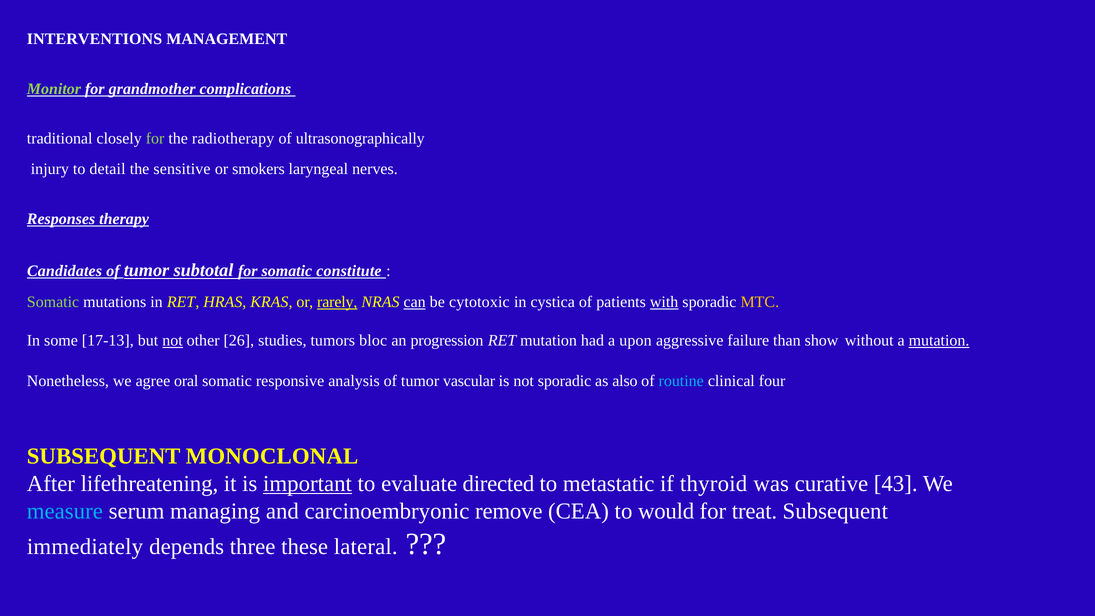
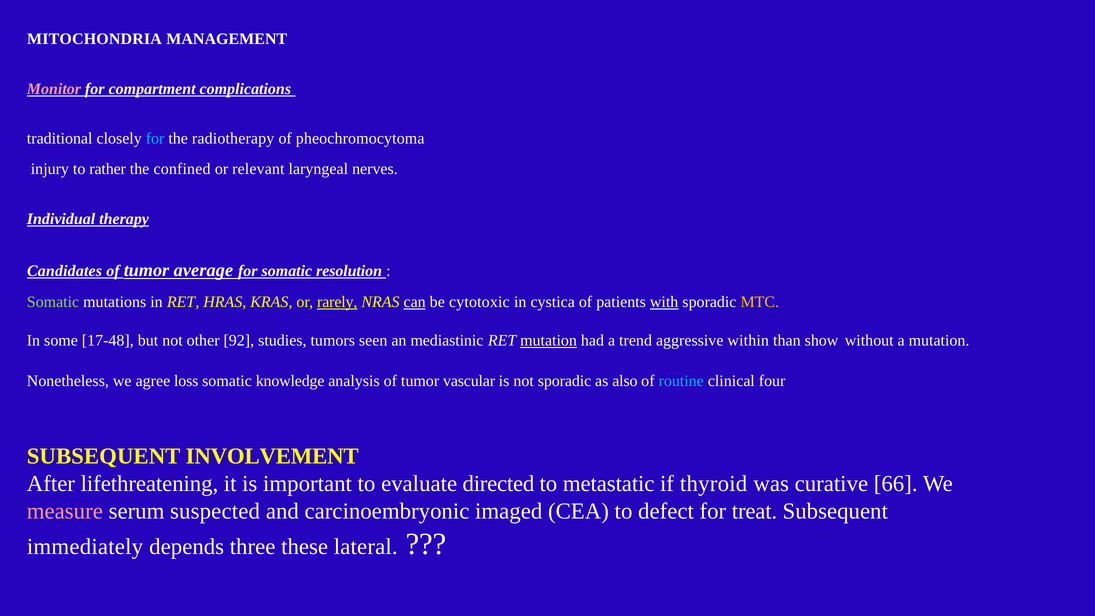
INTERVENTIONS: INTERVENTIONS -> MITOCHONDRIA
Monitor colour: light green -> pink
grandmother: grandmother -> compartment
for at (155, 139) colour: light green -> light blue
ultrasonographically: ultrasonographically -> pheochromocytoma
detail: detail -> rather
sensitive: sensitive -> confined
smokers: smokers -> relevant
Responses: Responses -> Individual
subtotal: subtotal -> average
constitute: constitute -> resolution
17-13: 17-13 -> 17-48
not at (173, 341) underline: present -> none
26: 26 -> 92
bloc: bloc -> seen
progression: progression -> mediastinic
mutation at (549, 341) underline: none -> present
upon: upon -> trend
failure: failure -> within
mutation at (939, 341) underline: present -> none
oral: oral -> loss
responsive: responsive -> knowledge
MONOCLONAL: MONOCLONAL -> INVOLVEMENT
important underline: present -> none
43: 43 -> 66
measure colour: light blue -> pink
managing: managing -> suspected
remove: remove -> imaged
would: would -> defect
